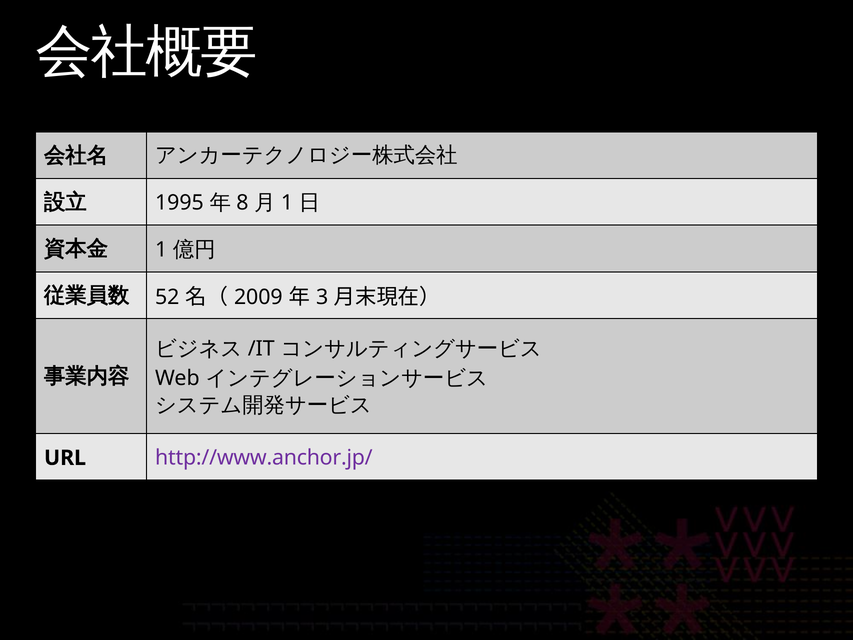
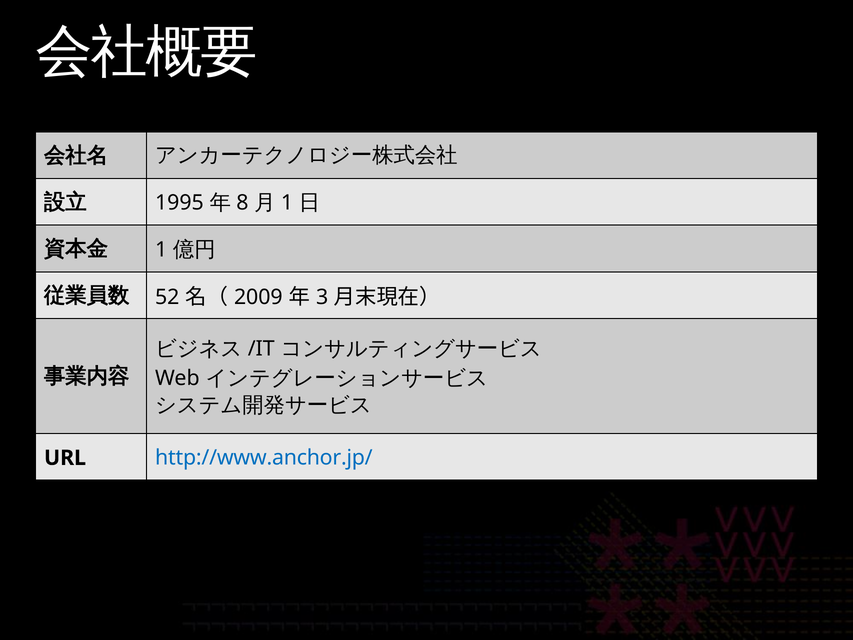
http://www.anchor.jp/ colour: purple -> blue
